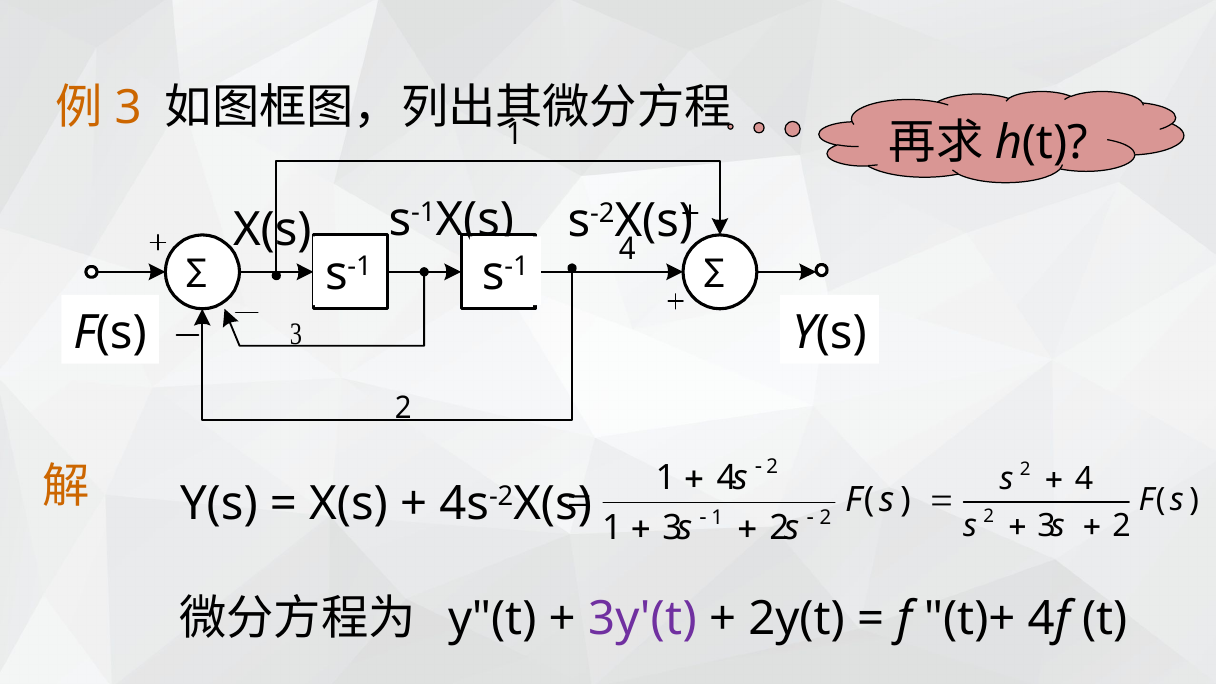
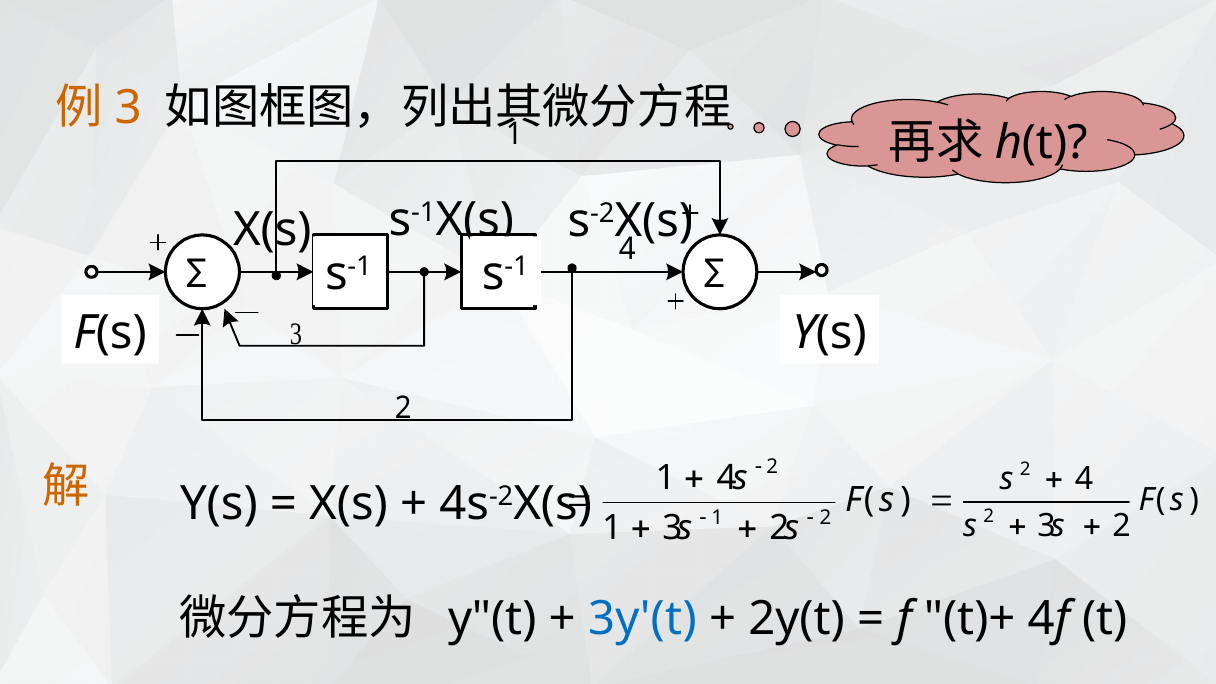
3y'(t colour: purple -> blue
